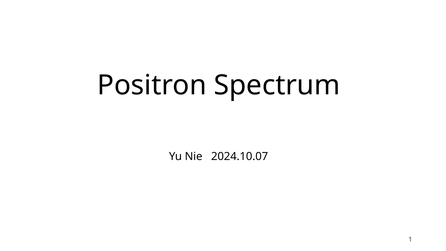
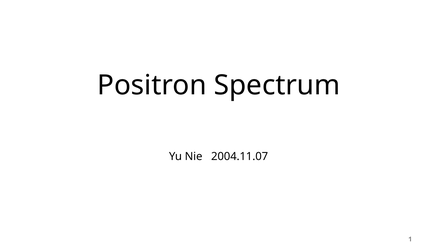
2024.10.07: 2024.10.07 -> 2004.11.07
